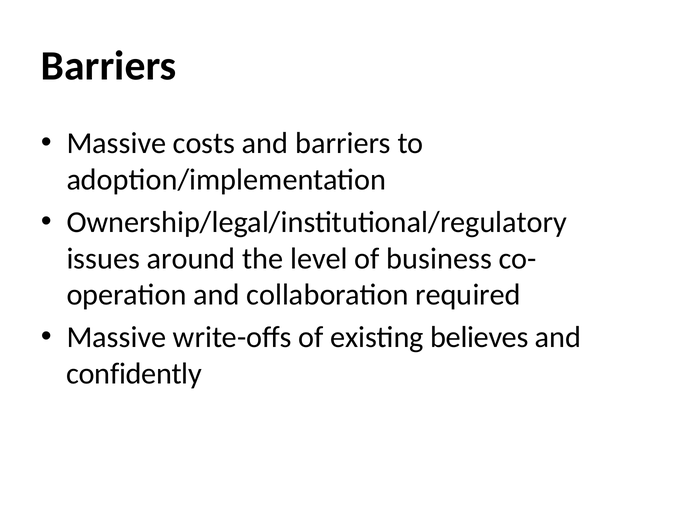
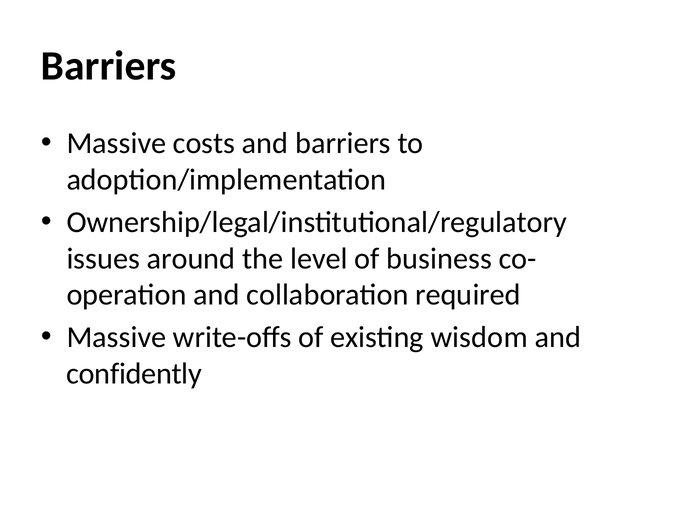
believes: believes -> wisdom
